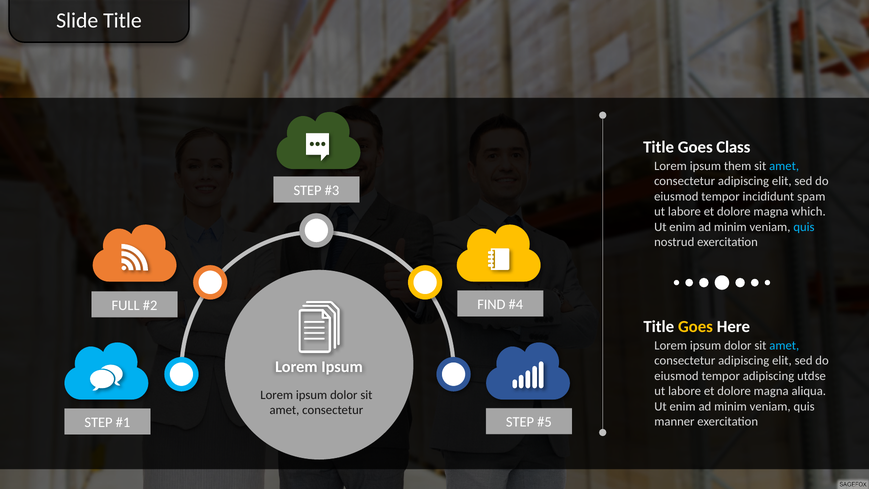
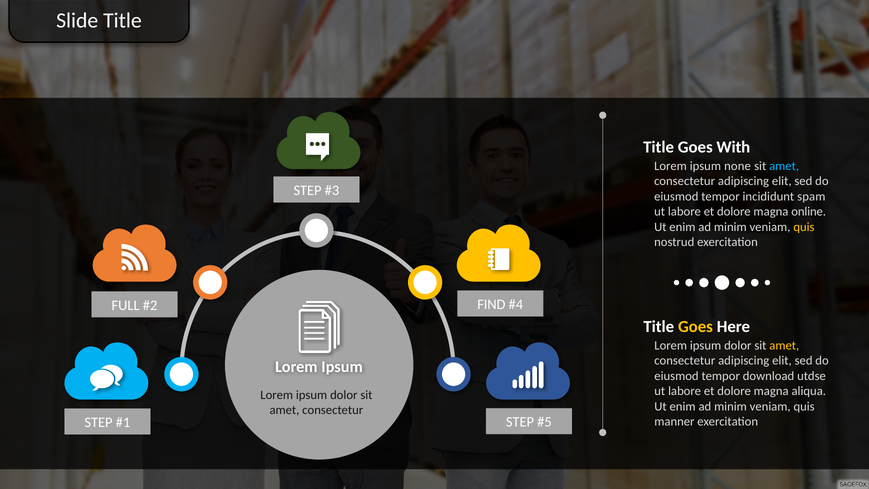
Class: Class -> With
them: them -> none
which: which -> online
quis at (804, 227) colour: light blue -> yellow
amet at (784, 345) colour: light blue -> yellow
tempor adipiscing: adipiscing -> download
